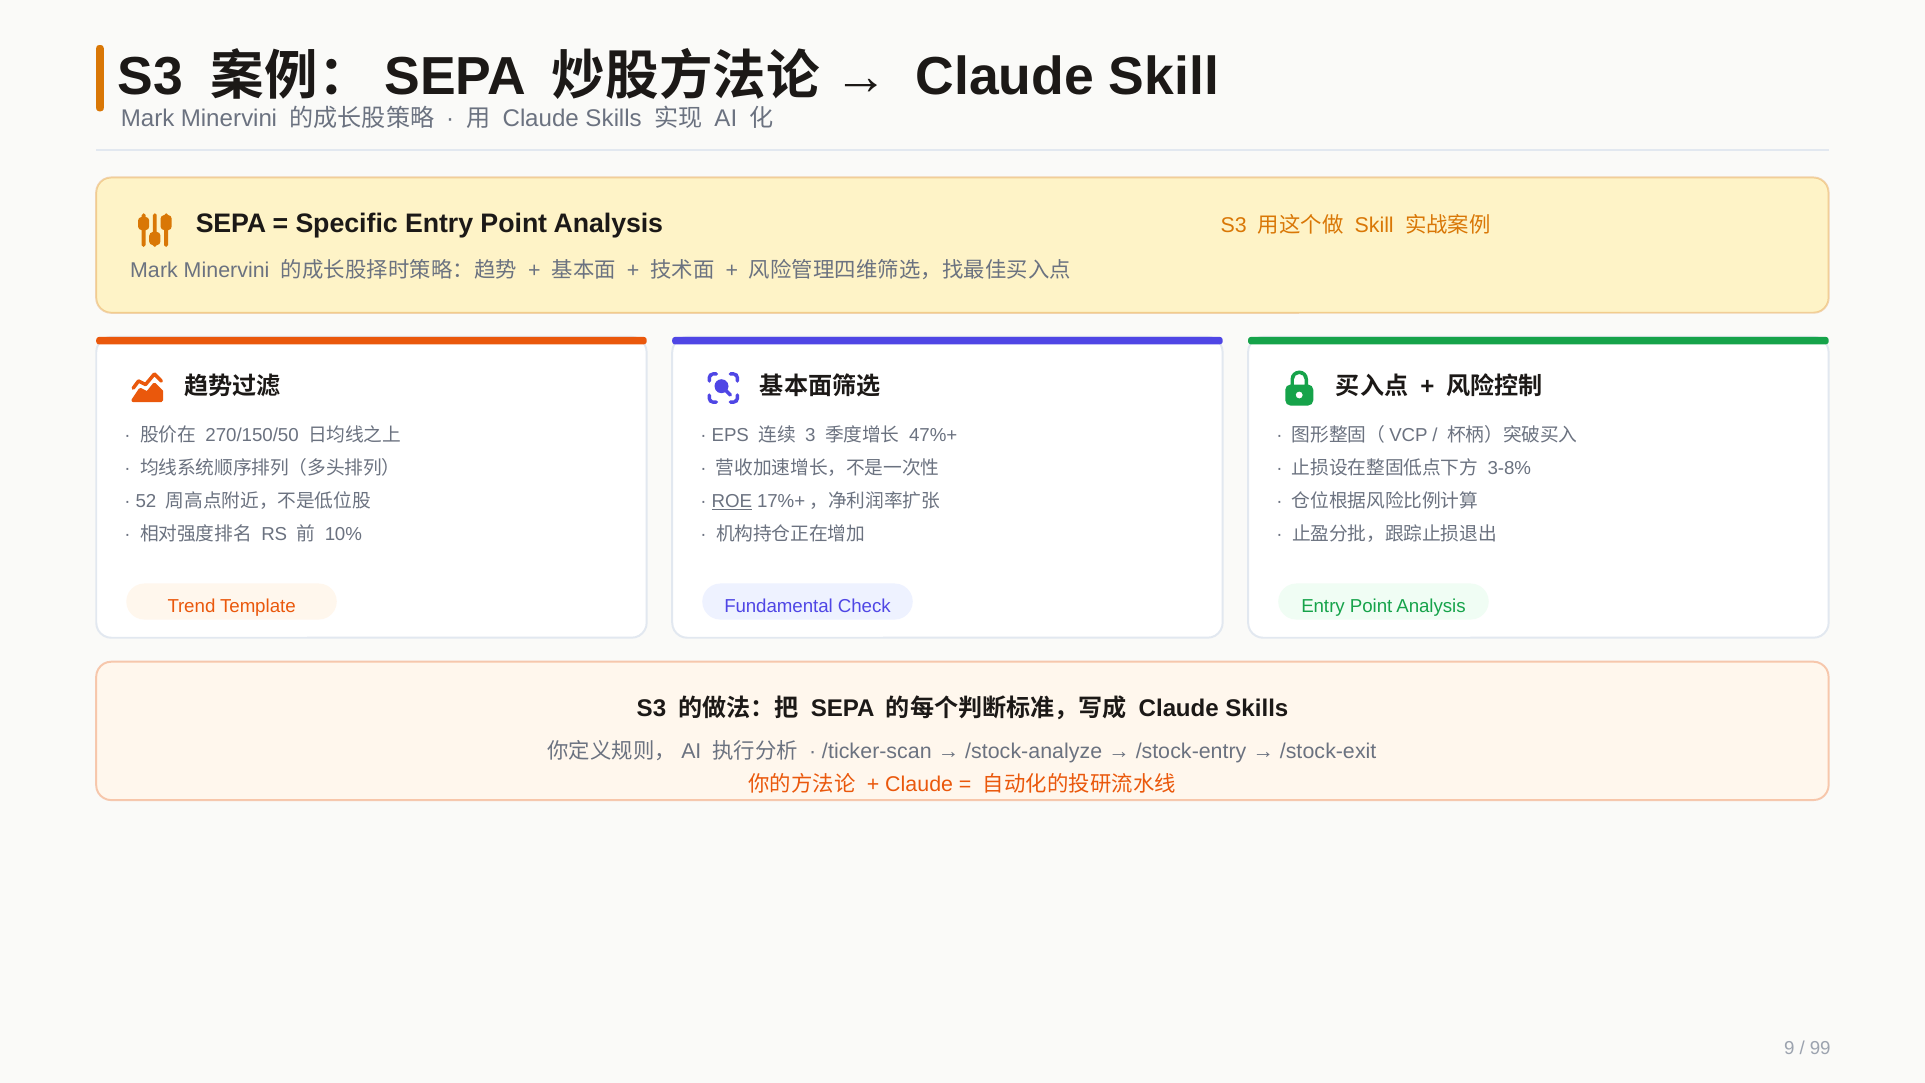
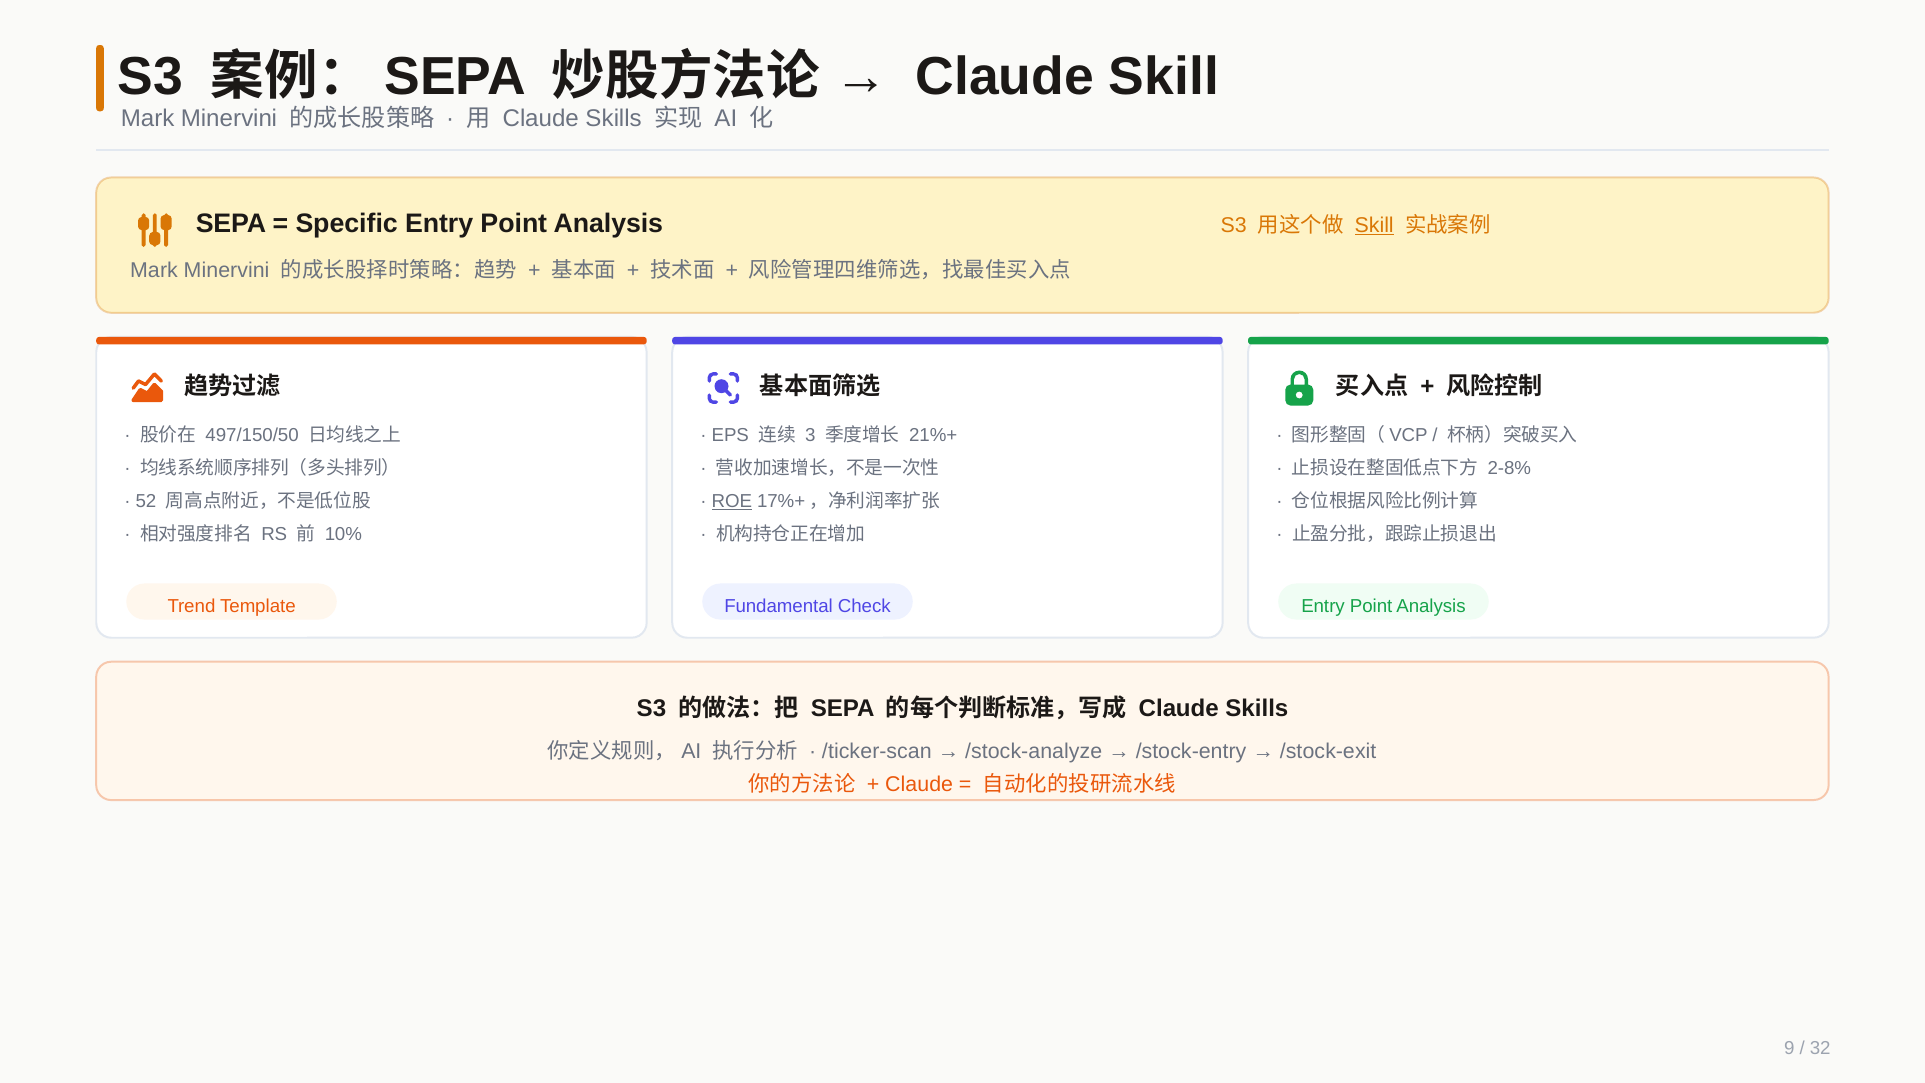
Skill at (1374, 225) underline: none -> present
270/150/50: 270/150/50 -> 497/150/50
47%+: 47%+ -> 21%+
3-8%: 3-8% -> 2-8%
99: 99 -> 32
